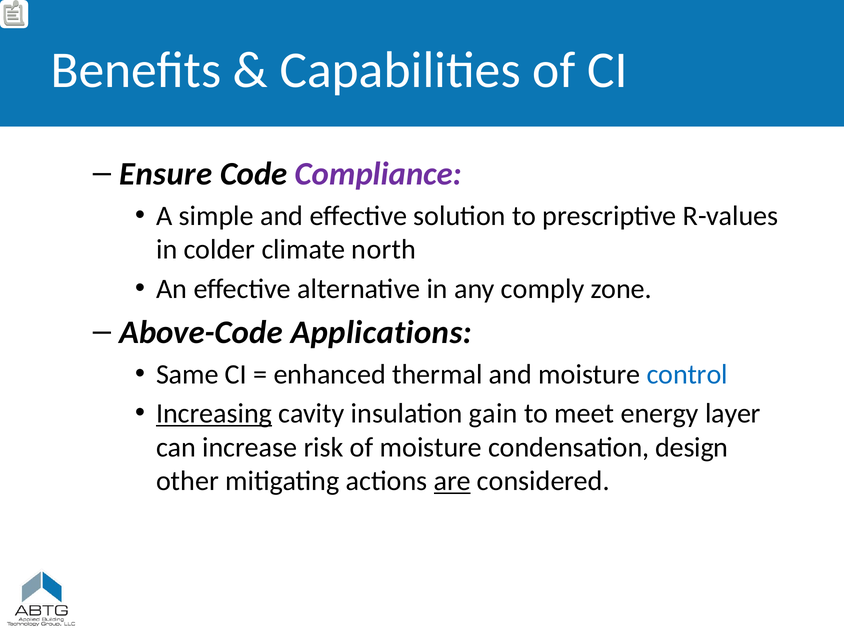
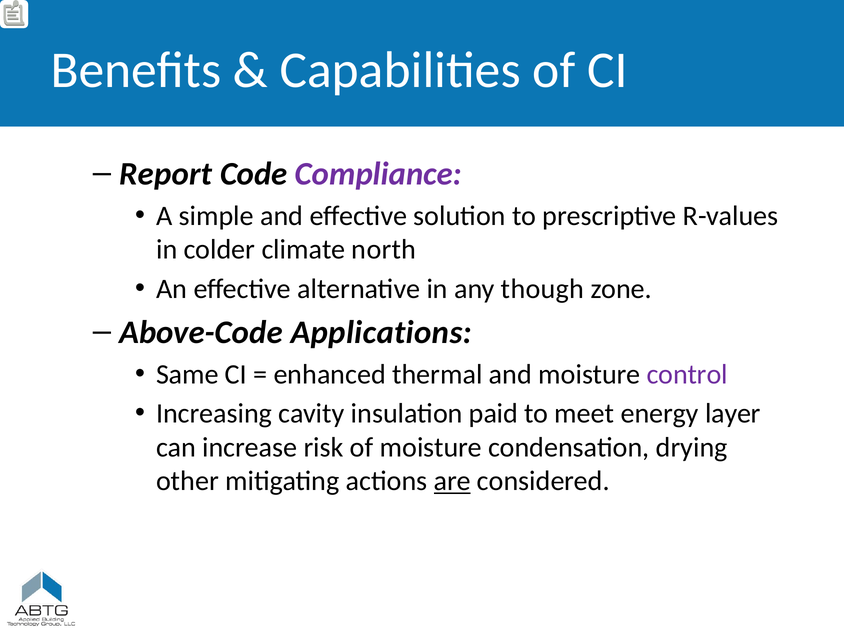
Ensure: Ensure -> Report
comply: comply -> though
control colour: blue -> purple
Increasing underline: present -> none
gain: gain -> paid
design: design -> drying
